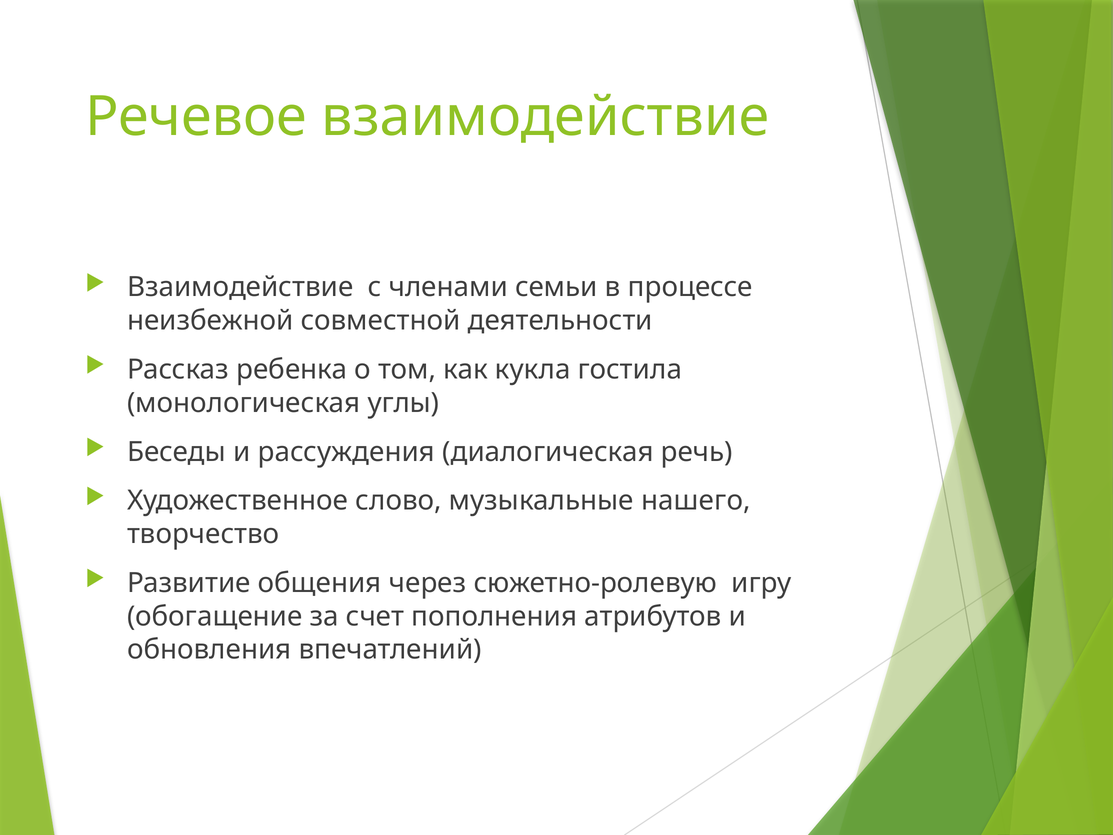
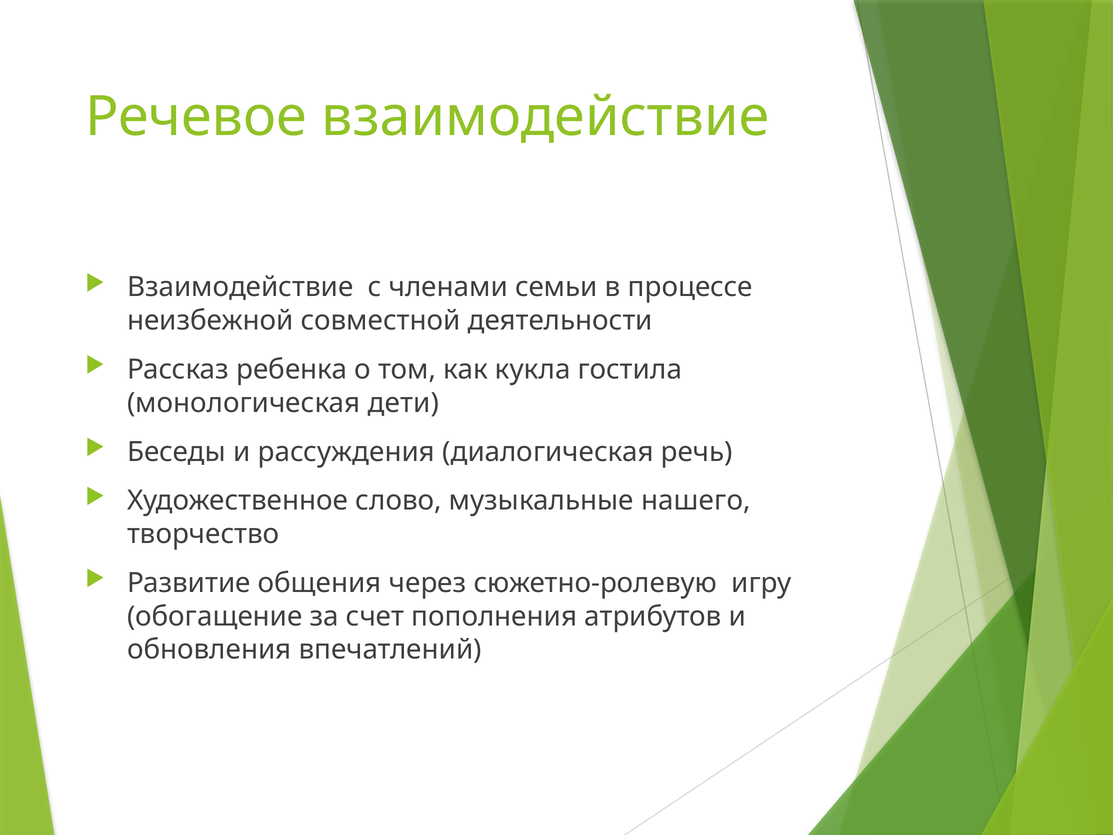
углы: углы -> дети
